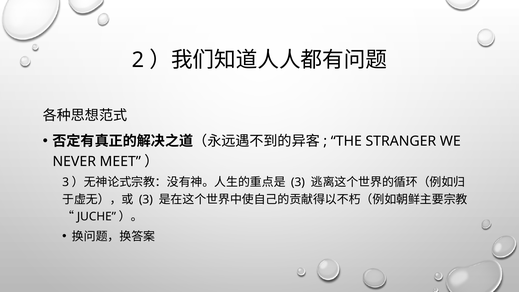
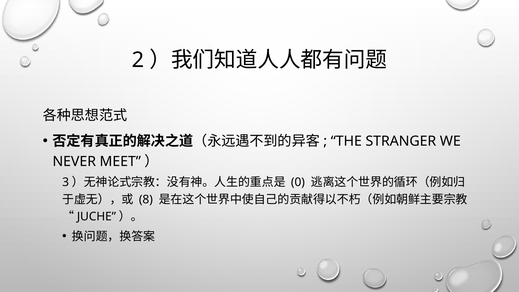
3 at (298, 182): 3 -> 0
3 at (146, 199): 3 -> 8
